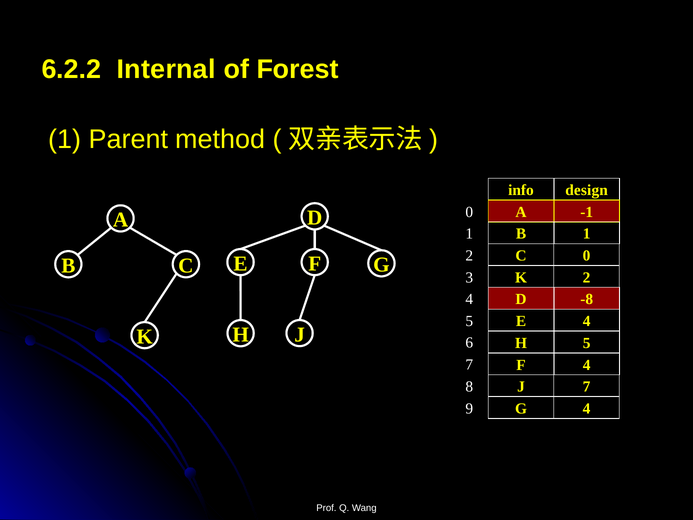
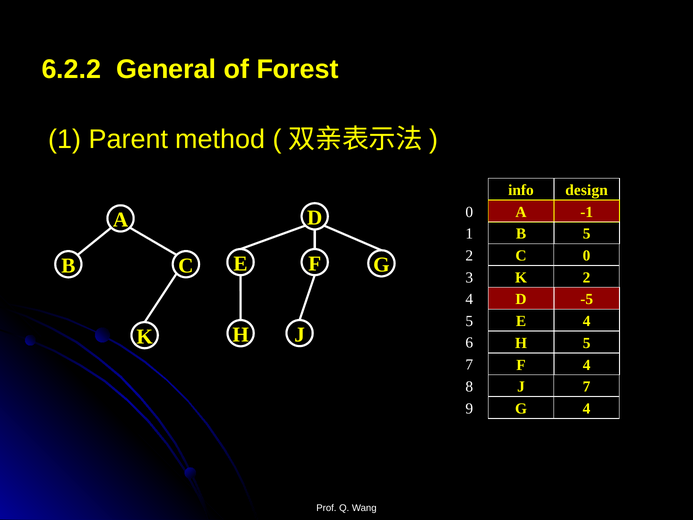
Internal: Internal -> General
B 1: 1 -> 5
-8: -8 -> -5
